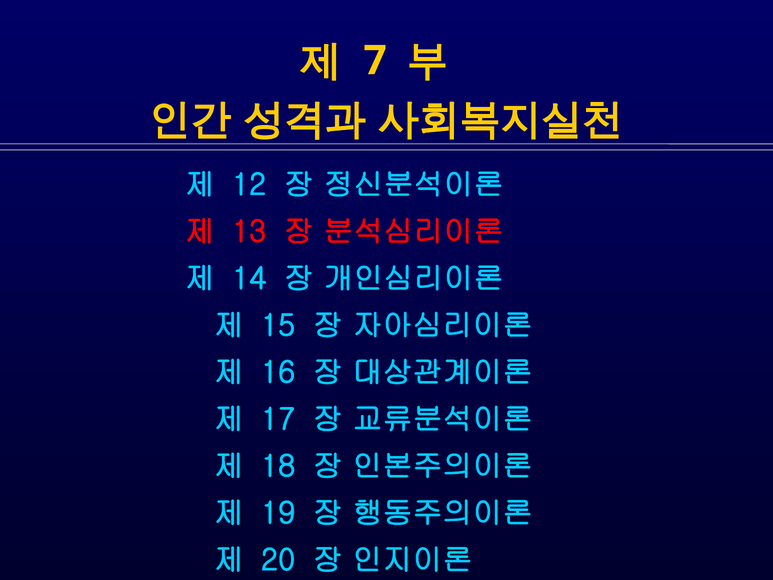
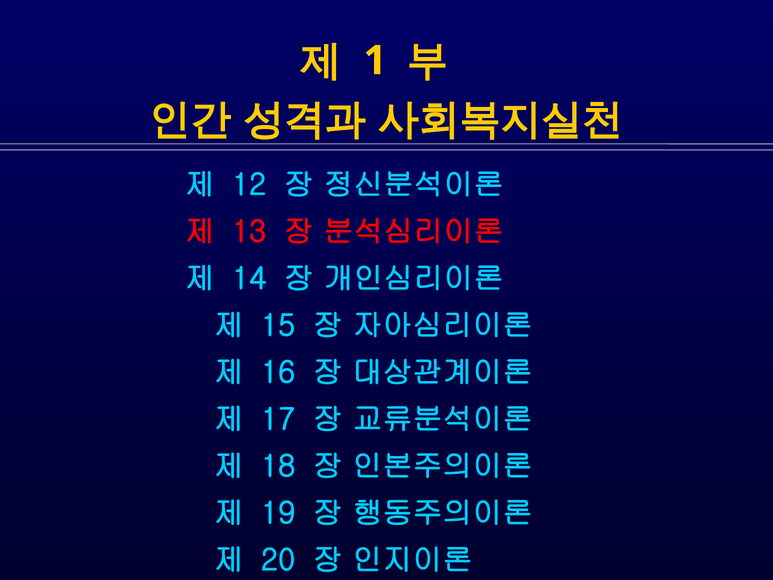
7: 7 -> 1
